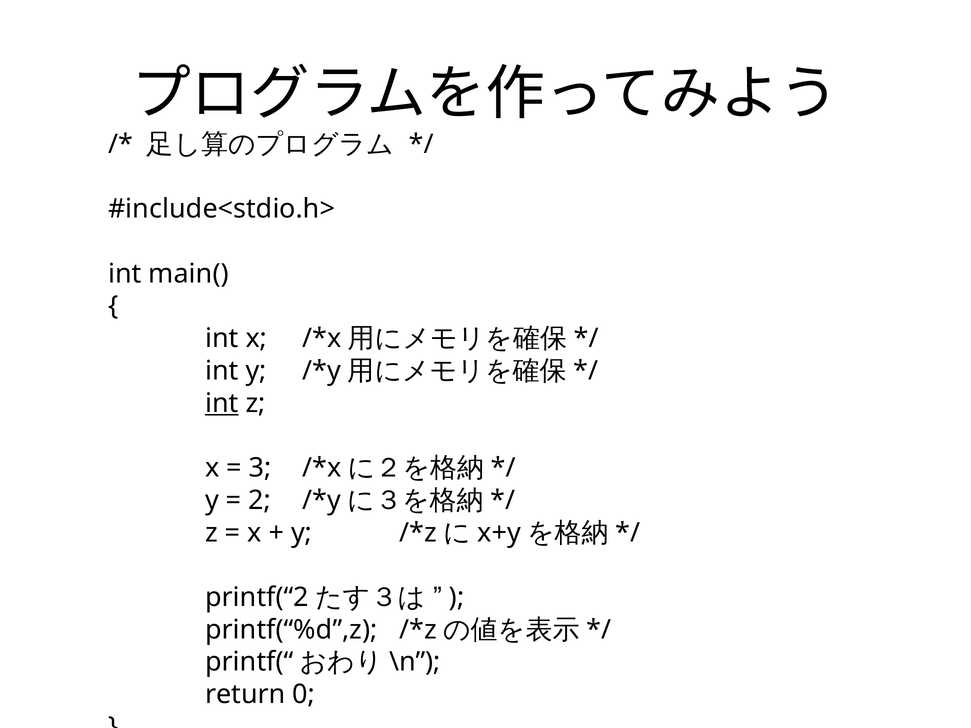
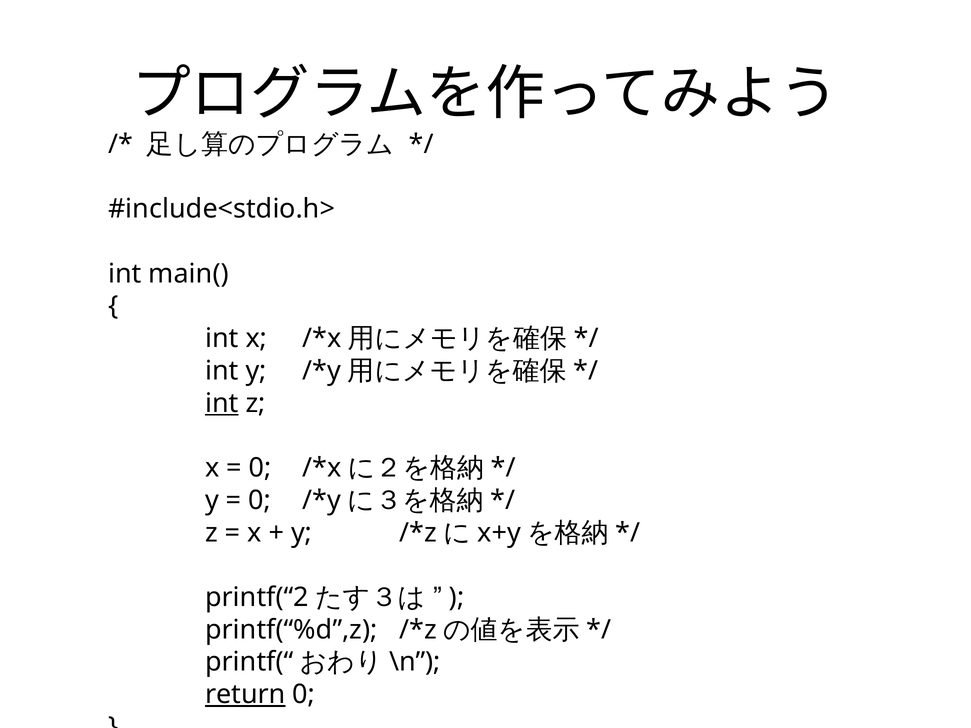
3 at (260, 468): 3 -> 0
2 at (260, 500): 2 -> 0
return underline: none -> present
